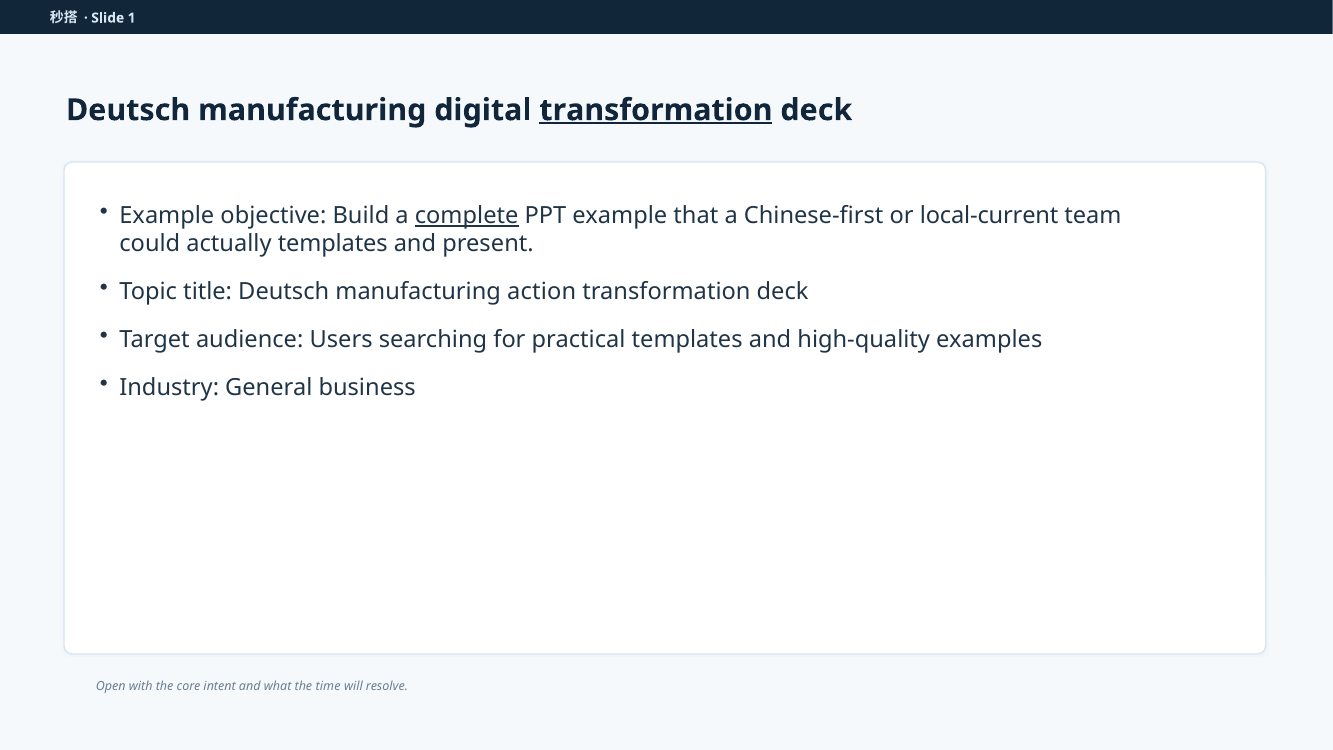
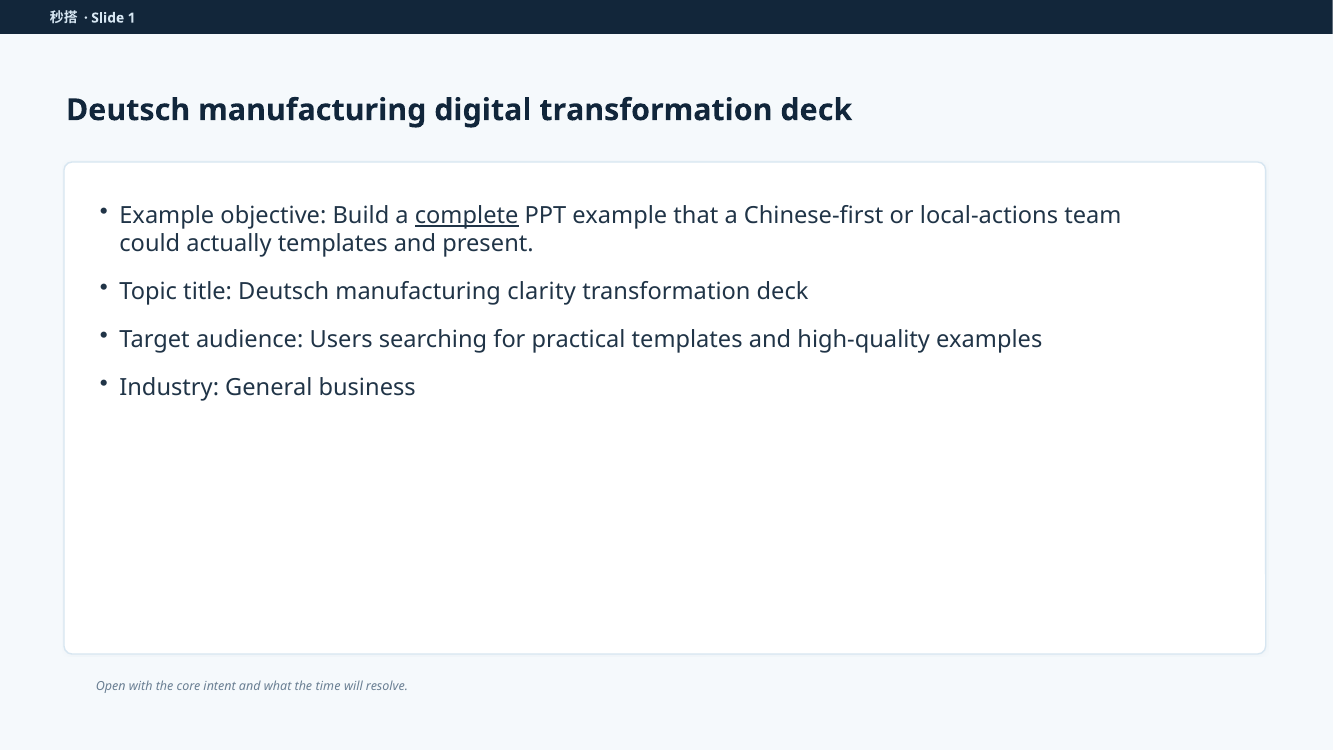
transformation at (656, 110) underline: present -> none
local-current: local-current -> local-actions
action: action -> clarity
